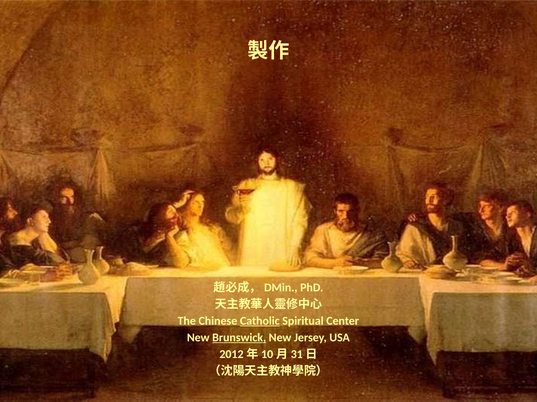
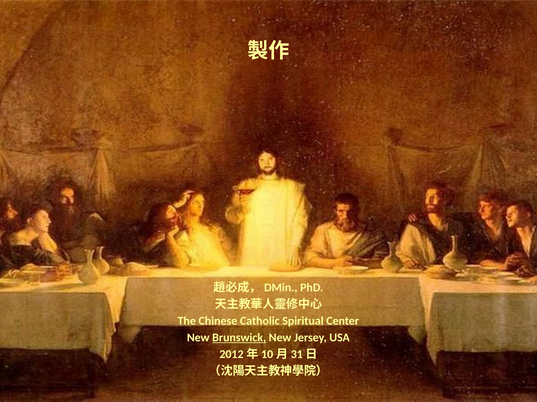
Catholic underline: present -> none
